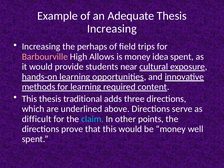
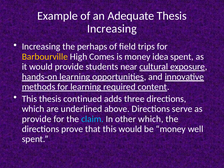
Barbourville colour: pink -> yellow
Allows: Allows -> Comes
traditional: traditional -> continued
difficult at (37, 119): difficult -> provide
other points: points -> which
